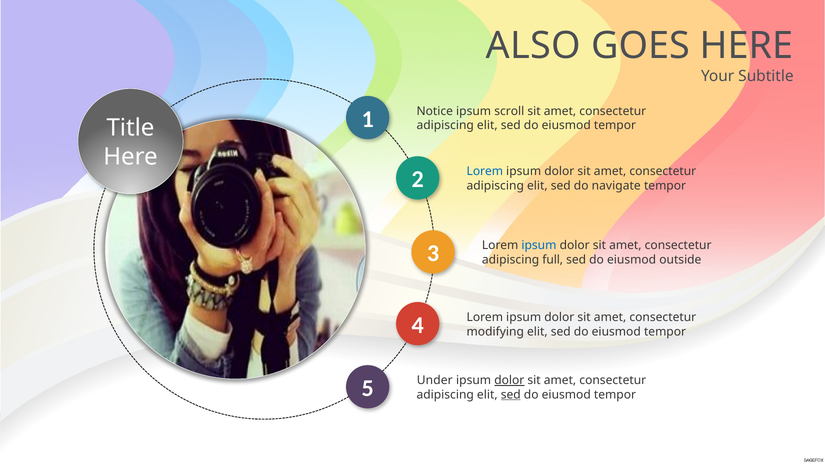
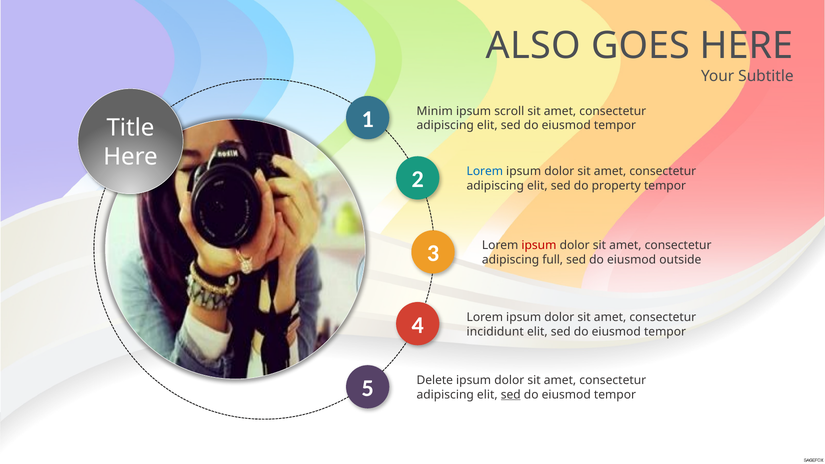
Notice: Notice -> Minim
navigate: navigate -> property
ipsum at (539, 245) colour: blue -> red
modifying: modifying -> incididunt
Under: Under -> Delete
dolor at (509, 380) underline: present -> none
